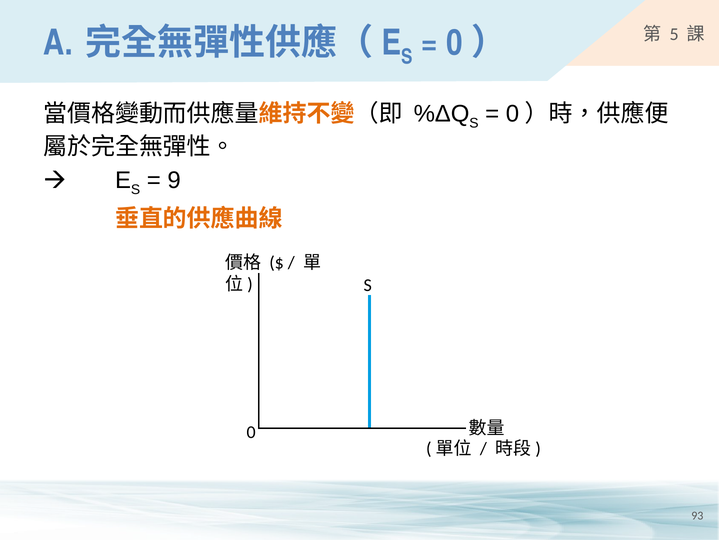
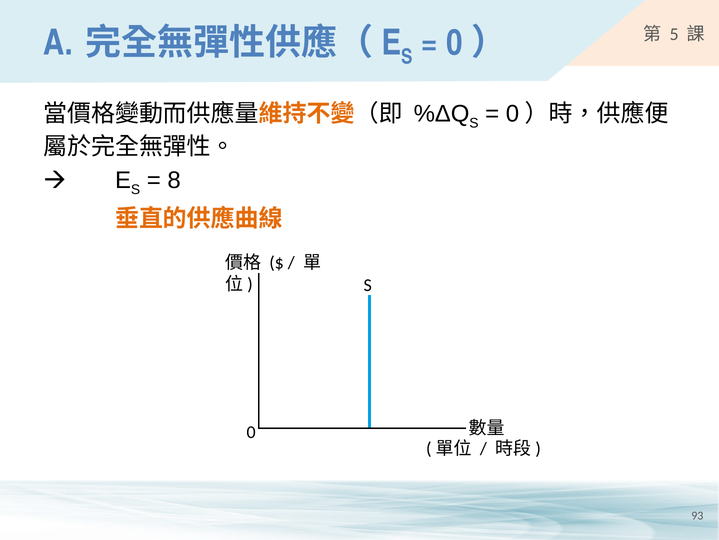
9: 9 -> 8
